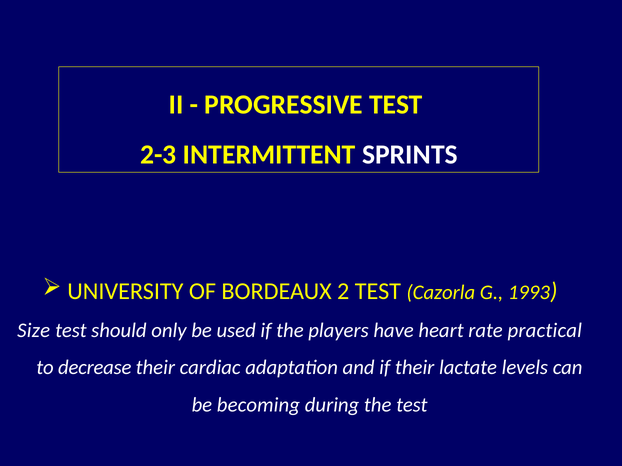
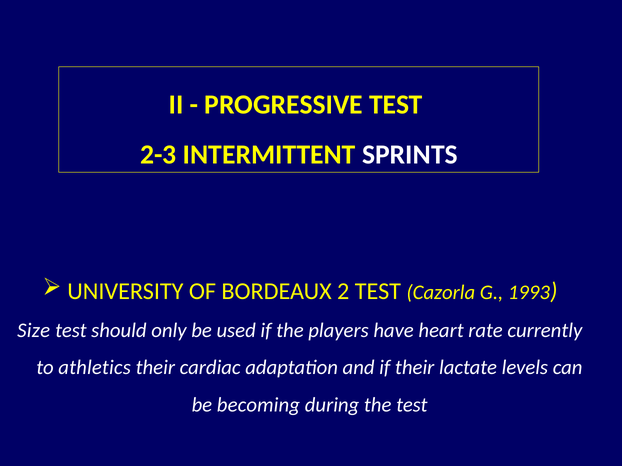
practical: practical -> currently
decrease: decrease -> athletics
